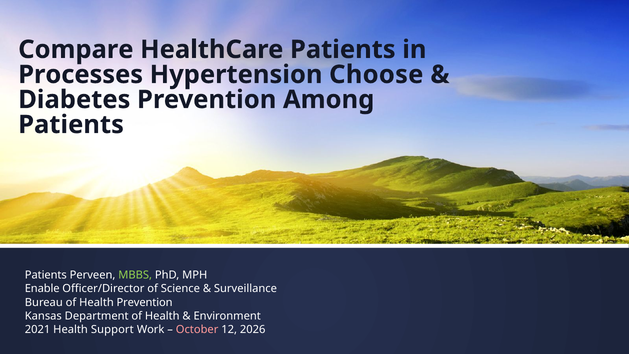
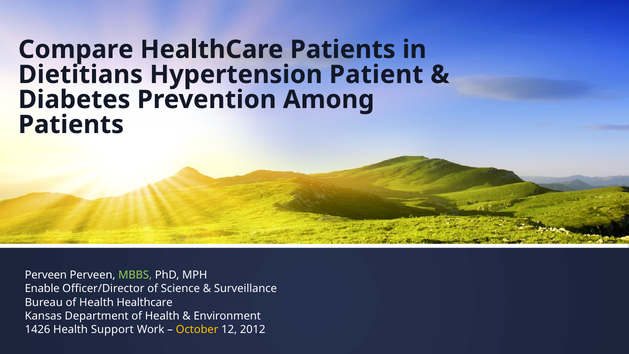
Processes: Processes -> Dietitians
Choose: Choose -> Patient
Patients at (46, 275): Patients -> Perveen
Health Prevention: Prevention -> Healthcare
2021: 2021 -> 1426
October colour: pink -> yellow
2026: 2026 -> 2012
